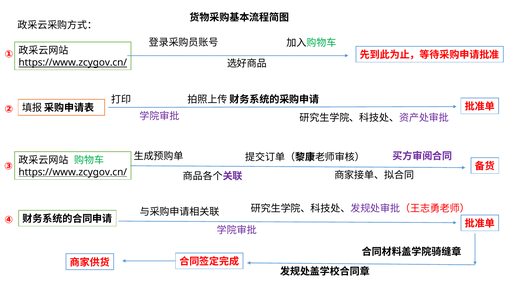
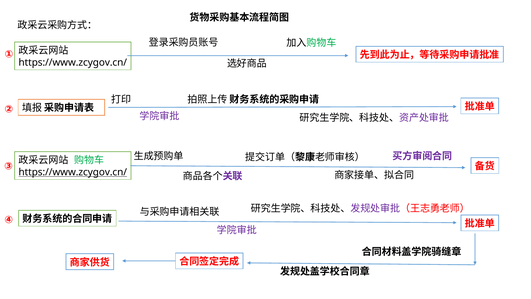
https://www.zcygov.cn/ at (73, 63) underline: present -> none
